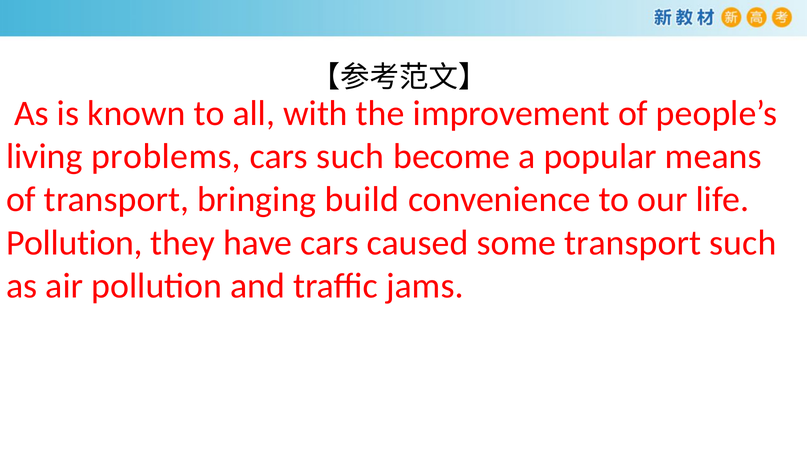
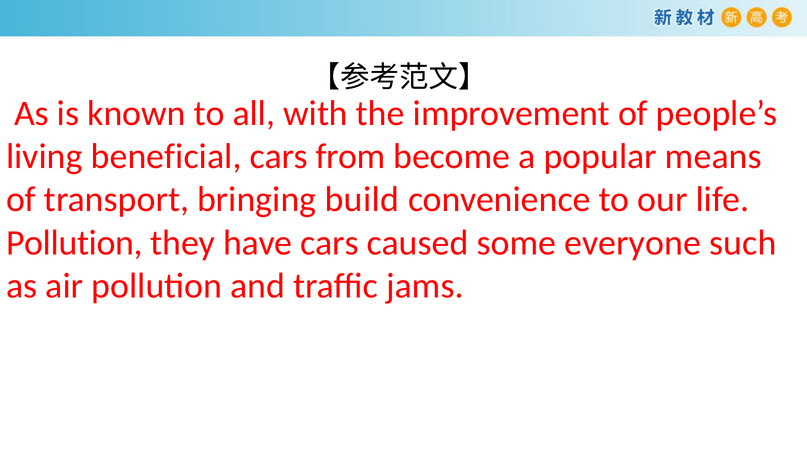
problems: problems -> beneficial
cars such: such -> from
some transport: transport -> everyone
